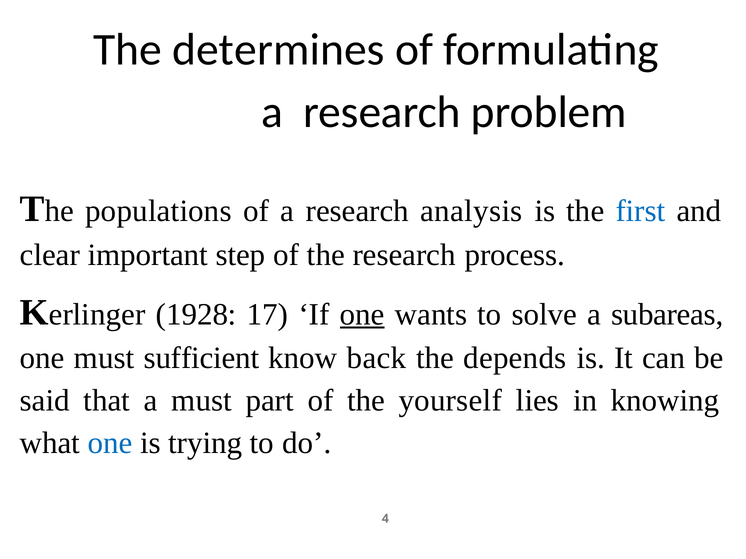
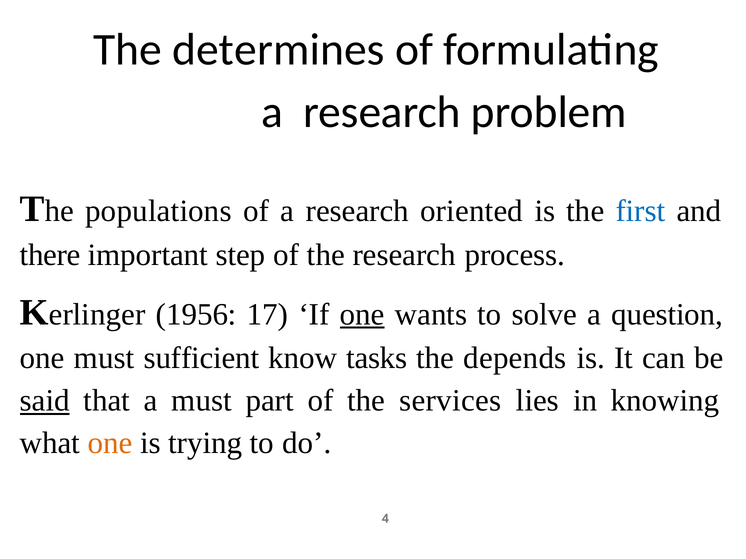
analysis: analysis -> oriented
clear: clear -> there
1928: 1928 -> 1956
subareas: subareas -> question
back: back -> tasks
said underline: none -> present
yourself: yourself -> services
one at (110, 443) colour: blue -> orange
